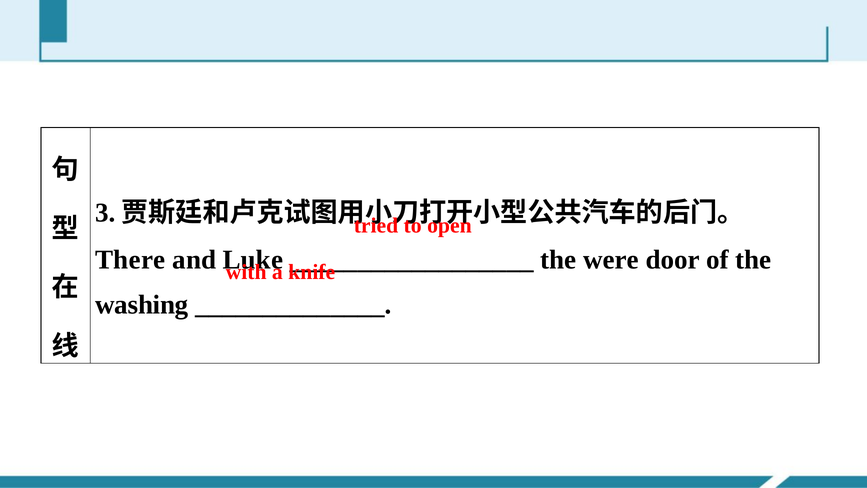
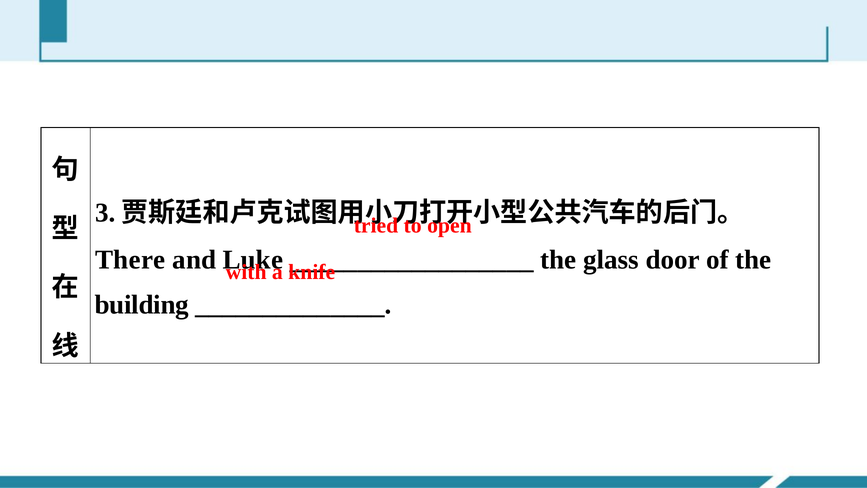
were: were -> glass
washing: washing -> building
